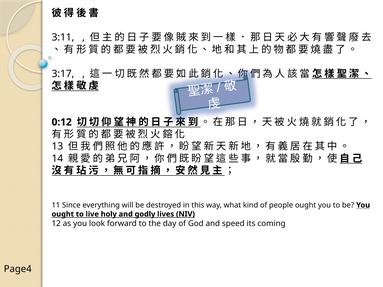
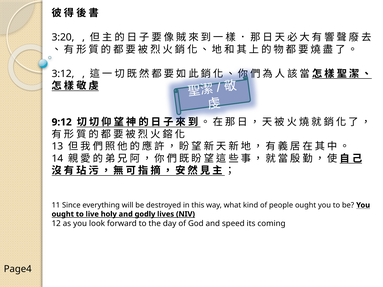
3:11: 3:11 -> 3:20
3:17: 3:17 -> 3:12
0:12: 0:12 -> 9:12
